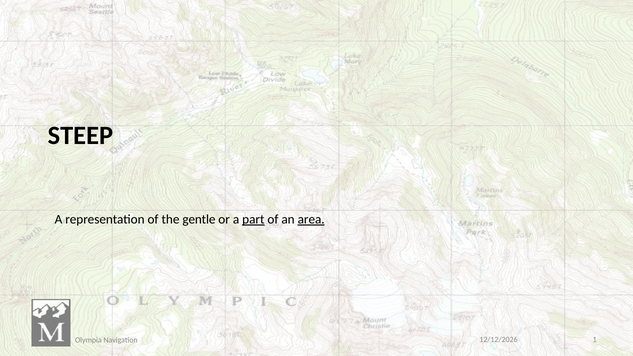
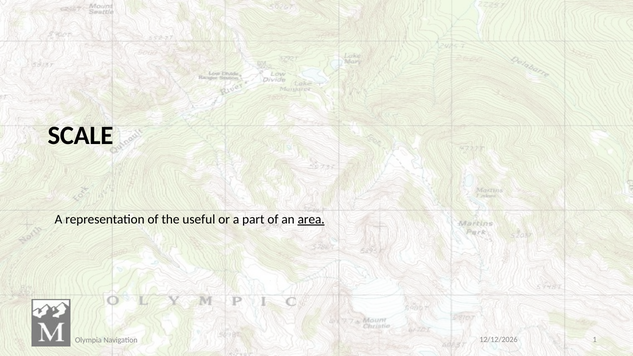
STEEP: STEEP -> SCALE
gentle: gentle -> useful
part underline: present -> none
